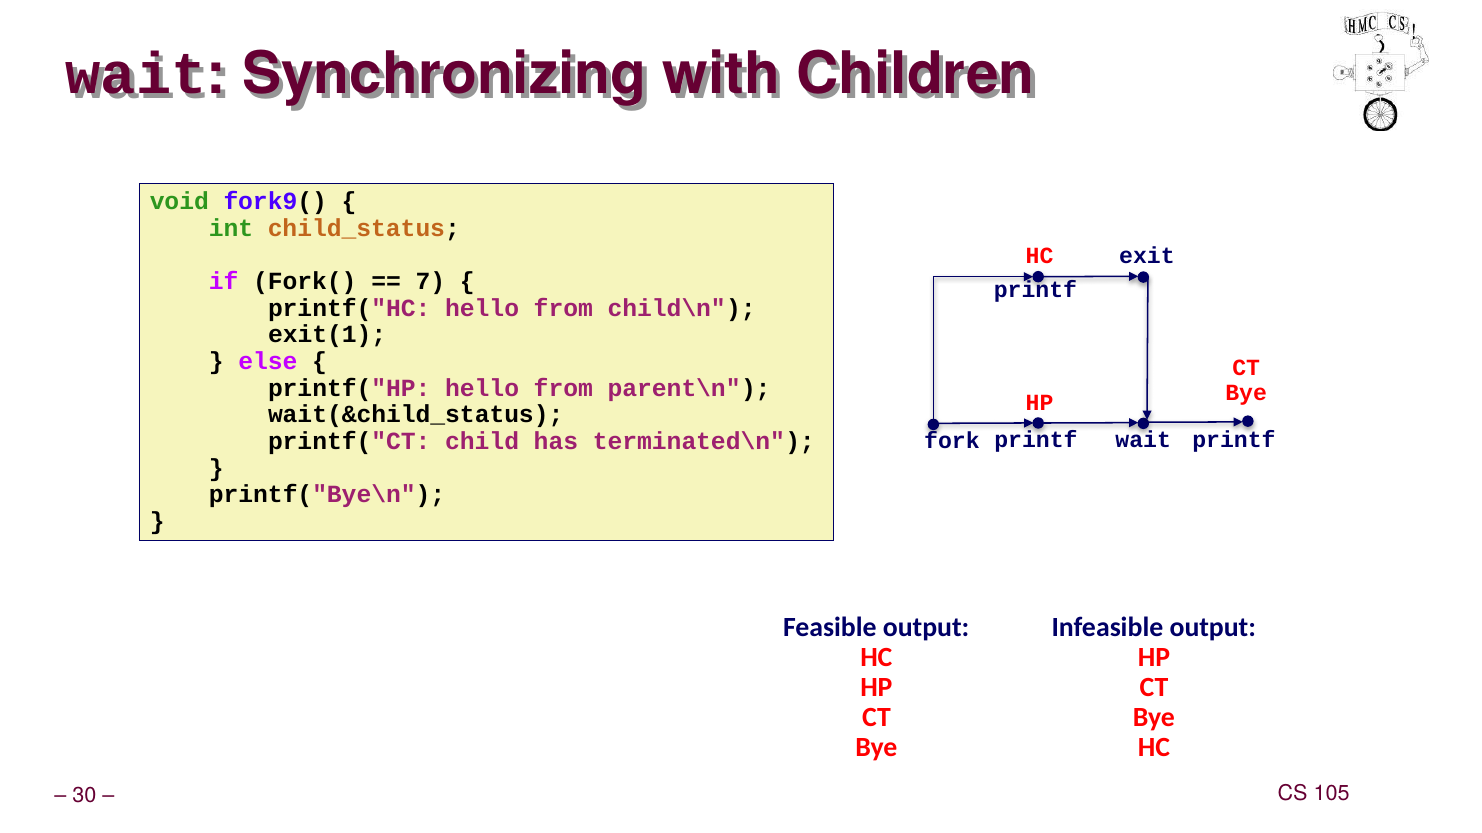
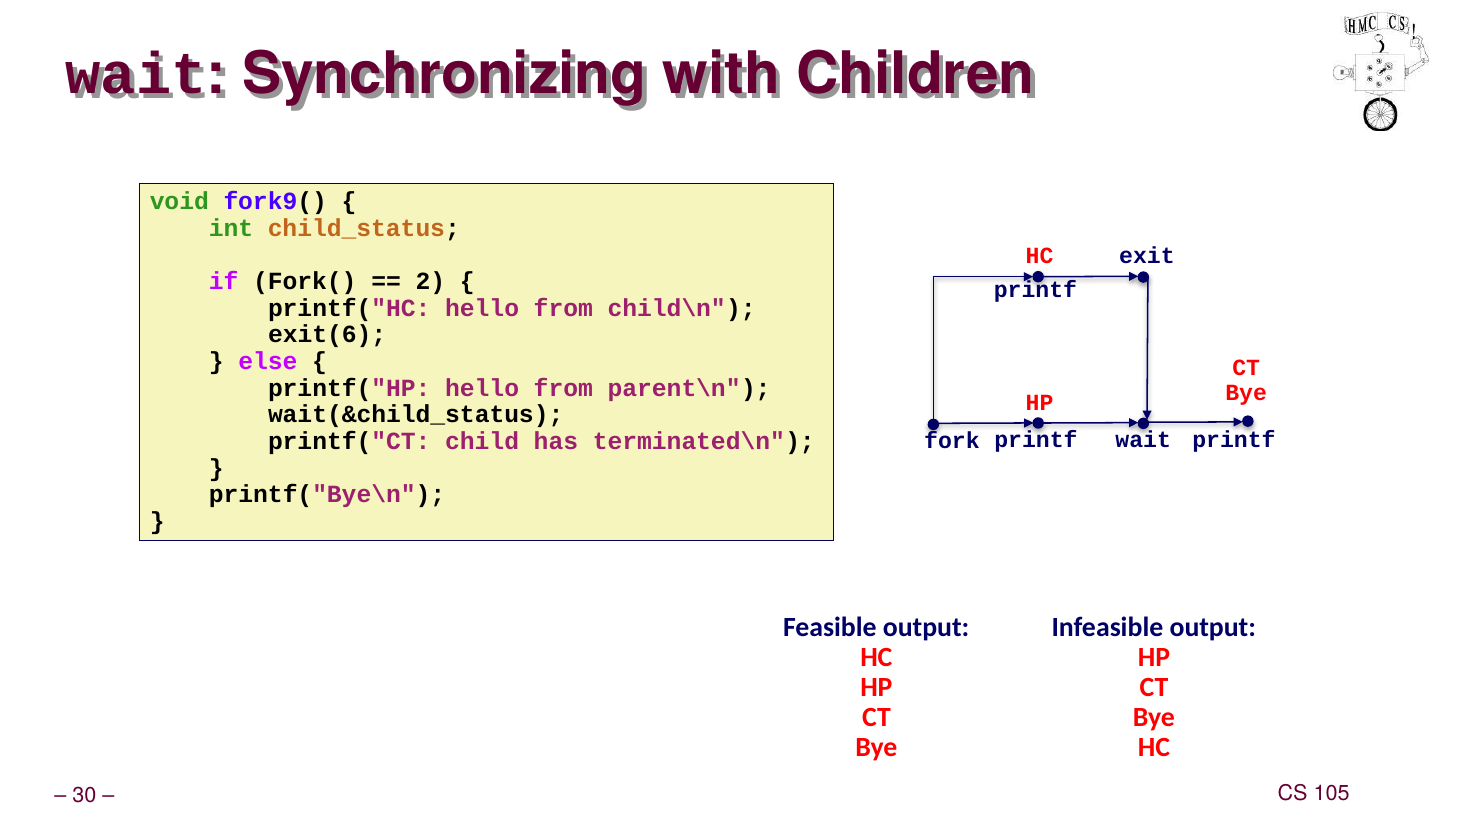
7: 7 -> 2
exit(1: exit(1 -> exit(6
